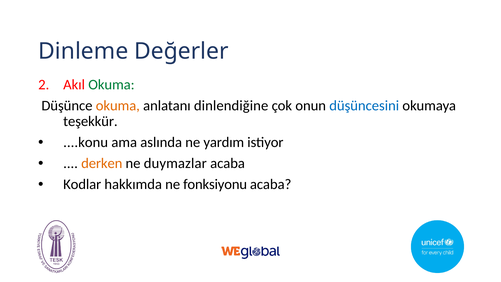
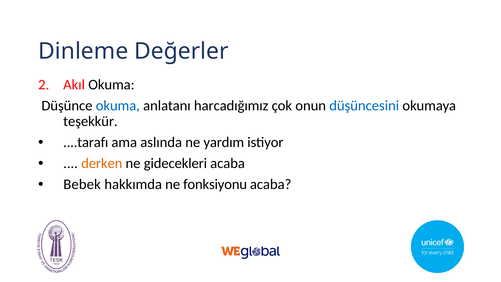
Okuma at (111, 85) colour: green -> black
okuma at (118, 106) colour: orange -> blue
dinlendiğine: dinlendiğine -> harcadığımız
....konu: ....konu -> ....tarafı
duymazlar: duymazlar -> gidecekleri
Kodlar: Kodlar -> Bebek
